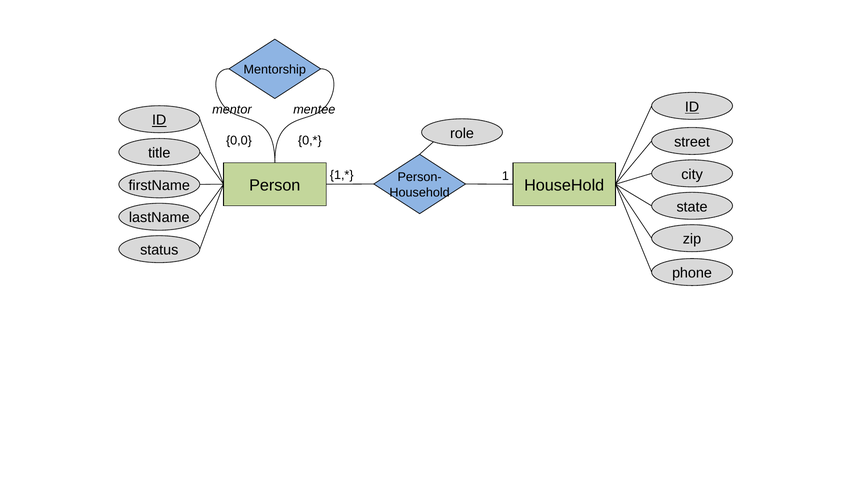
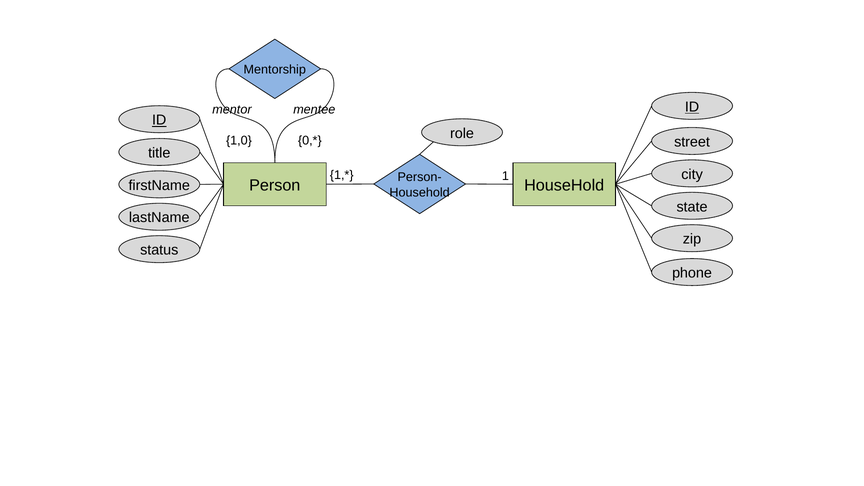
0,0: 0,0 -> 1,0
